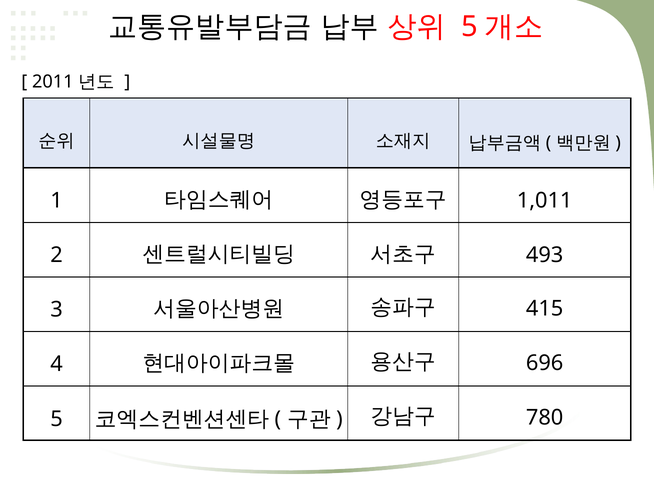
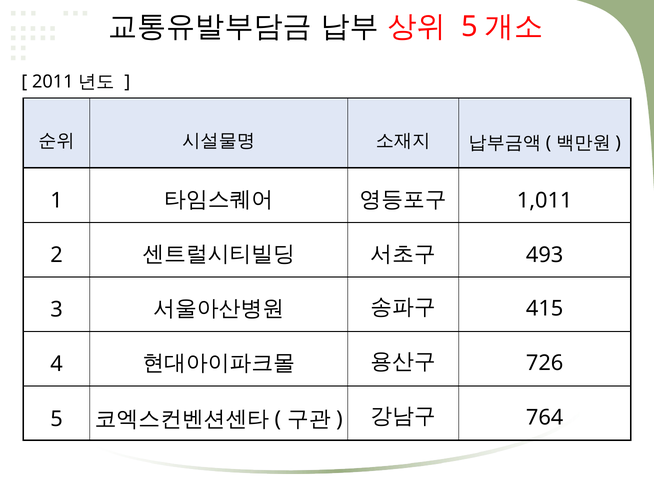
696: 696 -> 726
780: 780 -> 764
